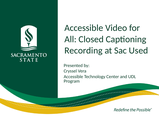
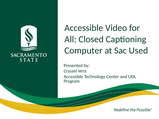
Recording: Recording -> Computer
